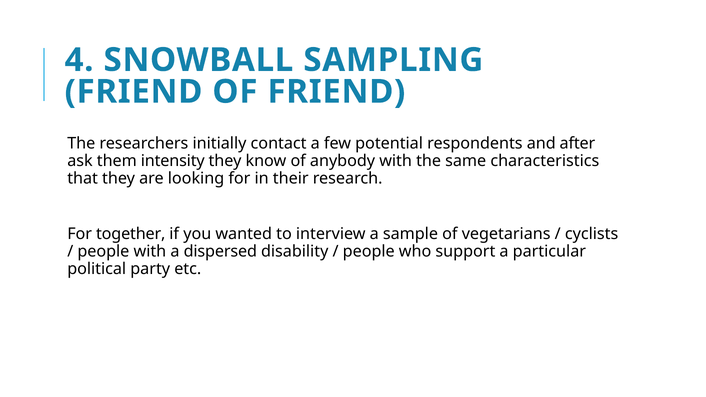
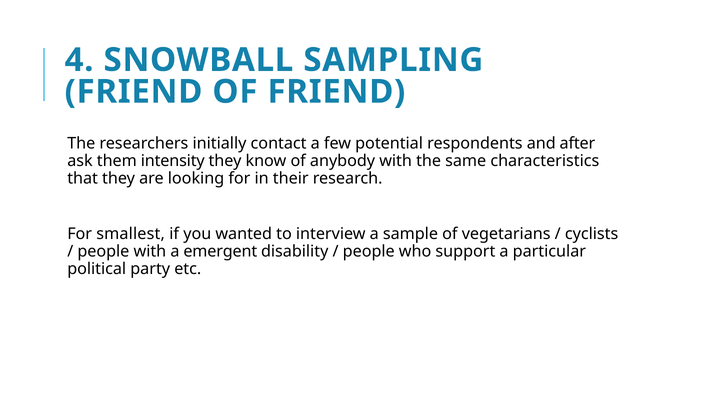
together: together -> smallest
dispersed: dispersed -> emergent
